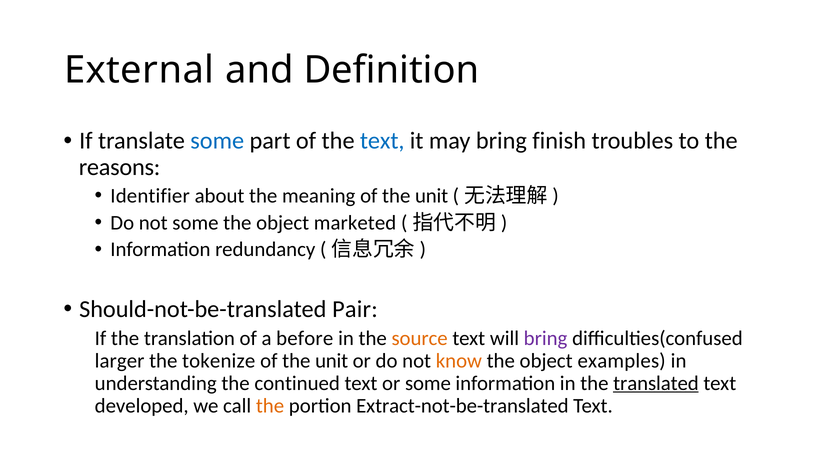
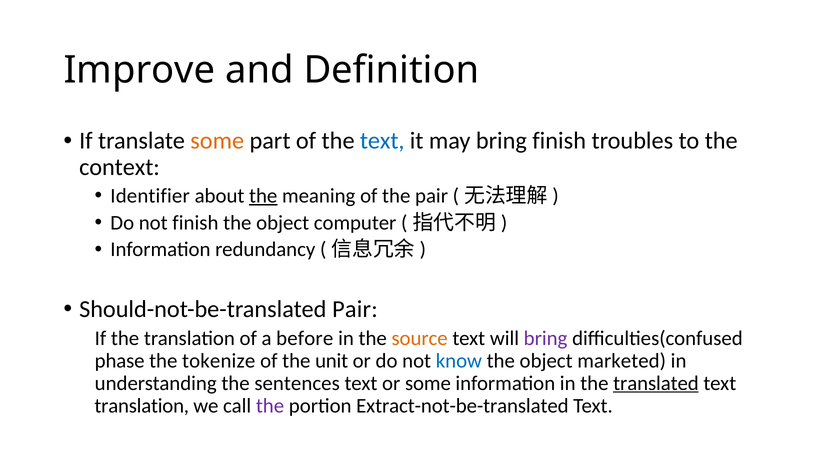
External: External -> Improve
some at (217, 141) colour: blue -> orange
reasons: reasons -> context
the at (263, 196) underline: none -> present
meaning of the unit: unit -> pair
not some: some -> finish
marketed: marketed -> computer
larger: larger -> phase
know colour: orange -> blue
examples: examples -> marketed
continued: continued -> sentences
developed at (142, 405): developed -> translation
the at (270, 405) colour: orange -> purple
